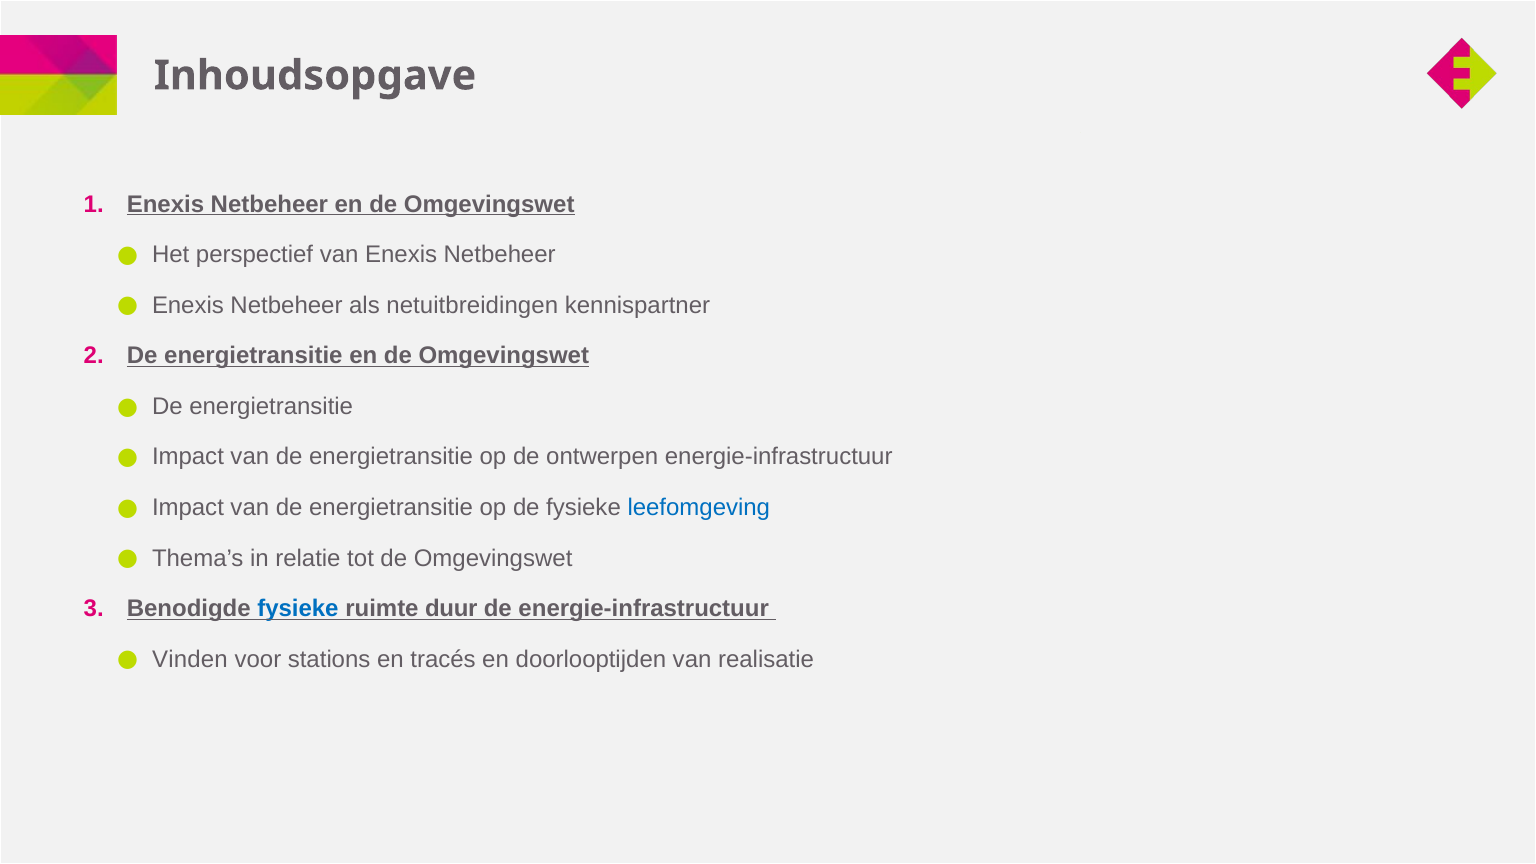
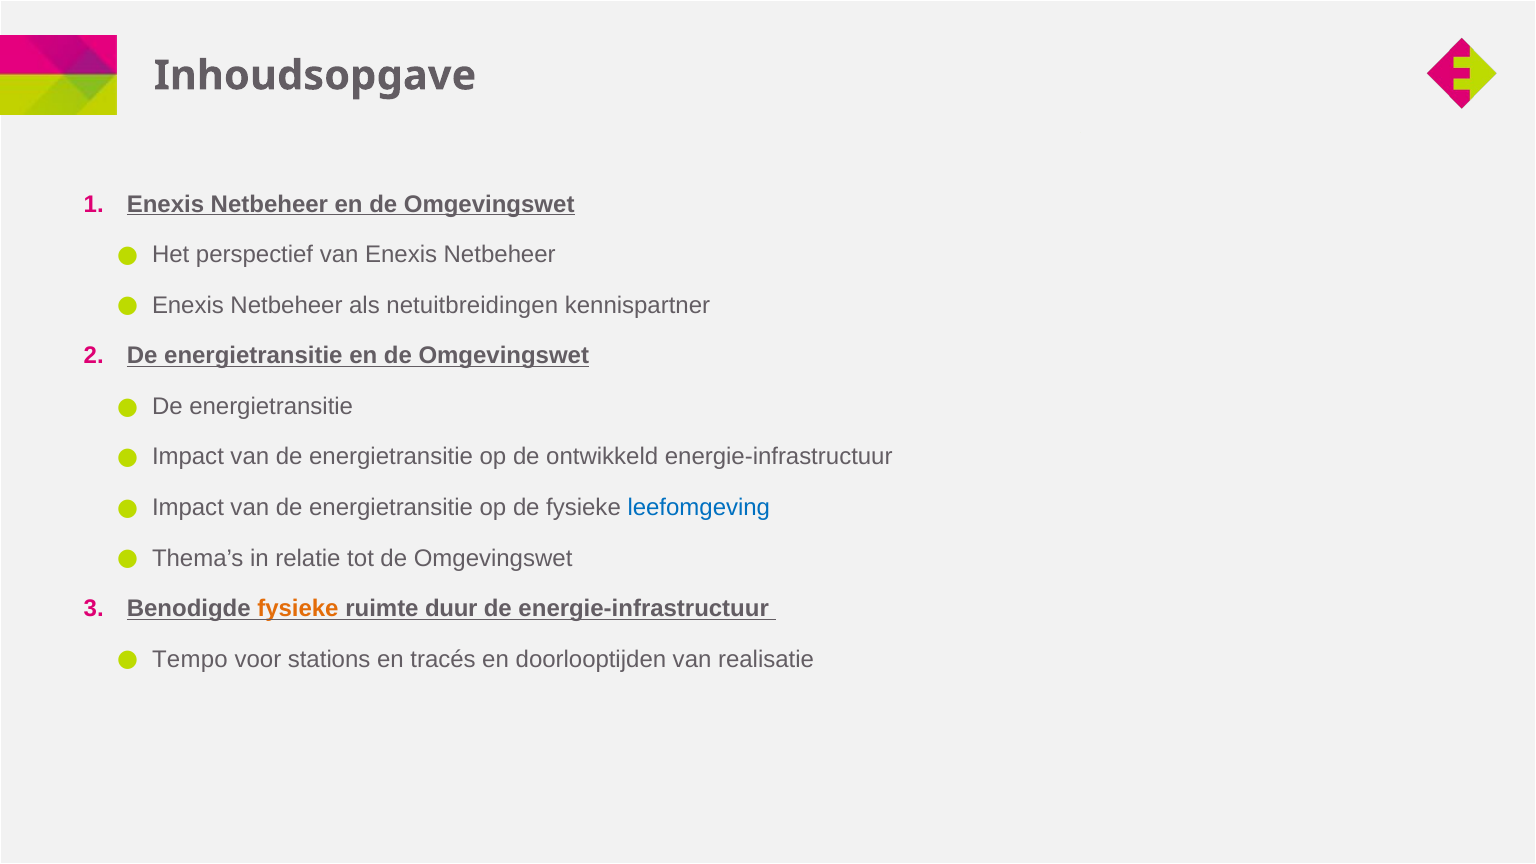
ontwerpen: ontwerpen -> ontwikkeld
fysieke at (298, 609) colour: blue -> orange
Vinden: Vinden -> Tempo
